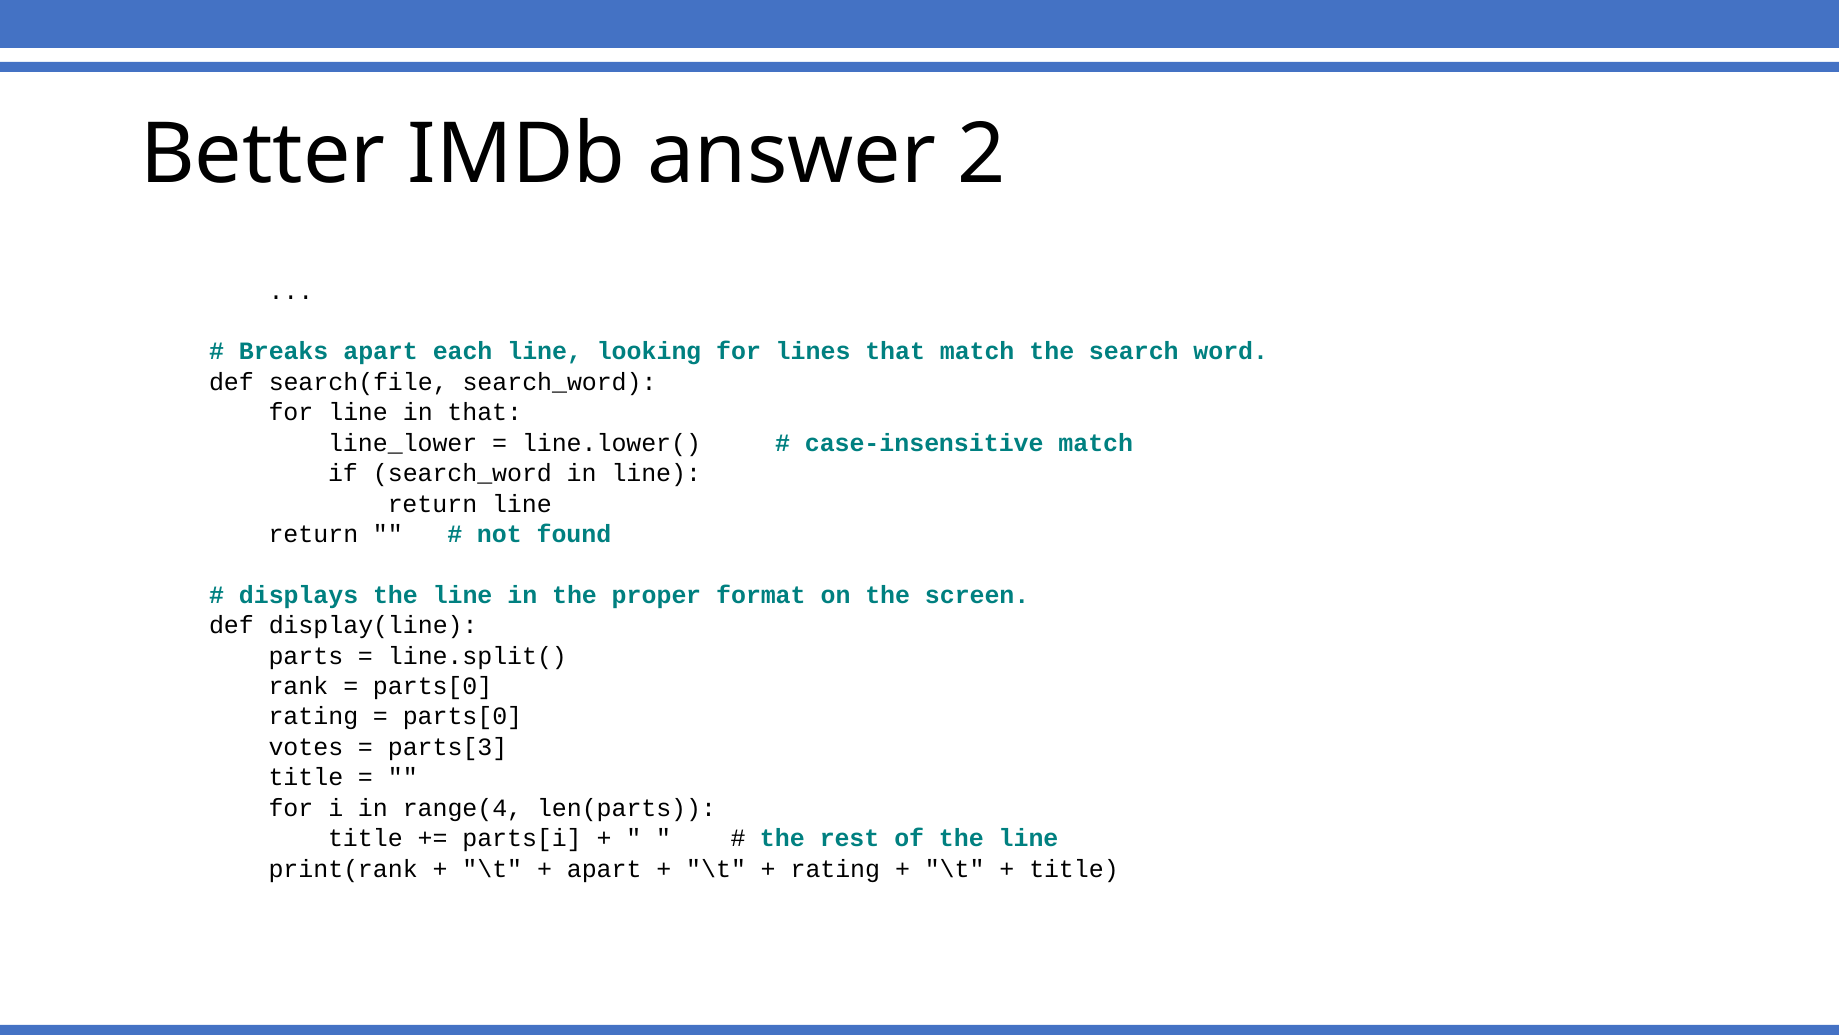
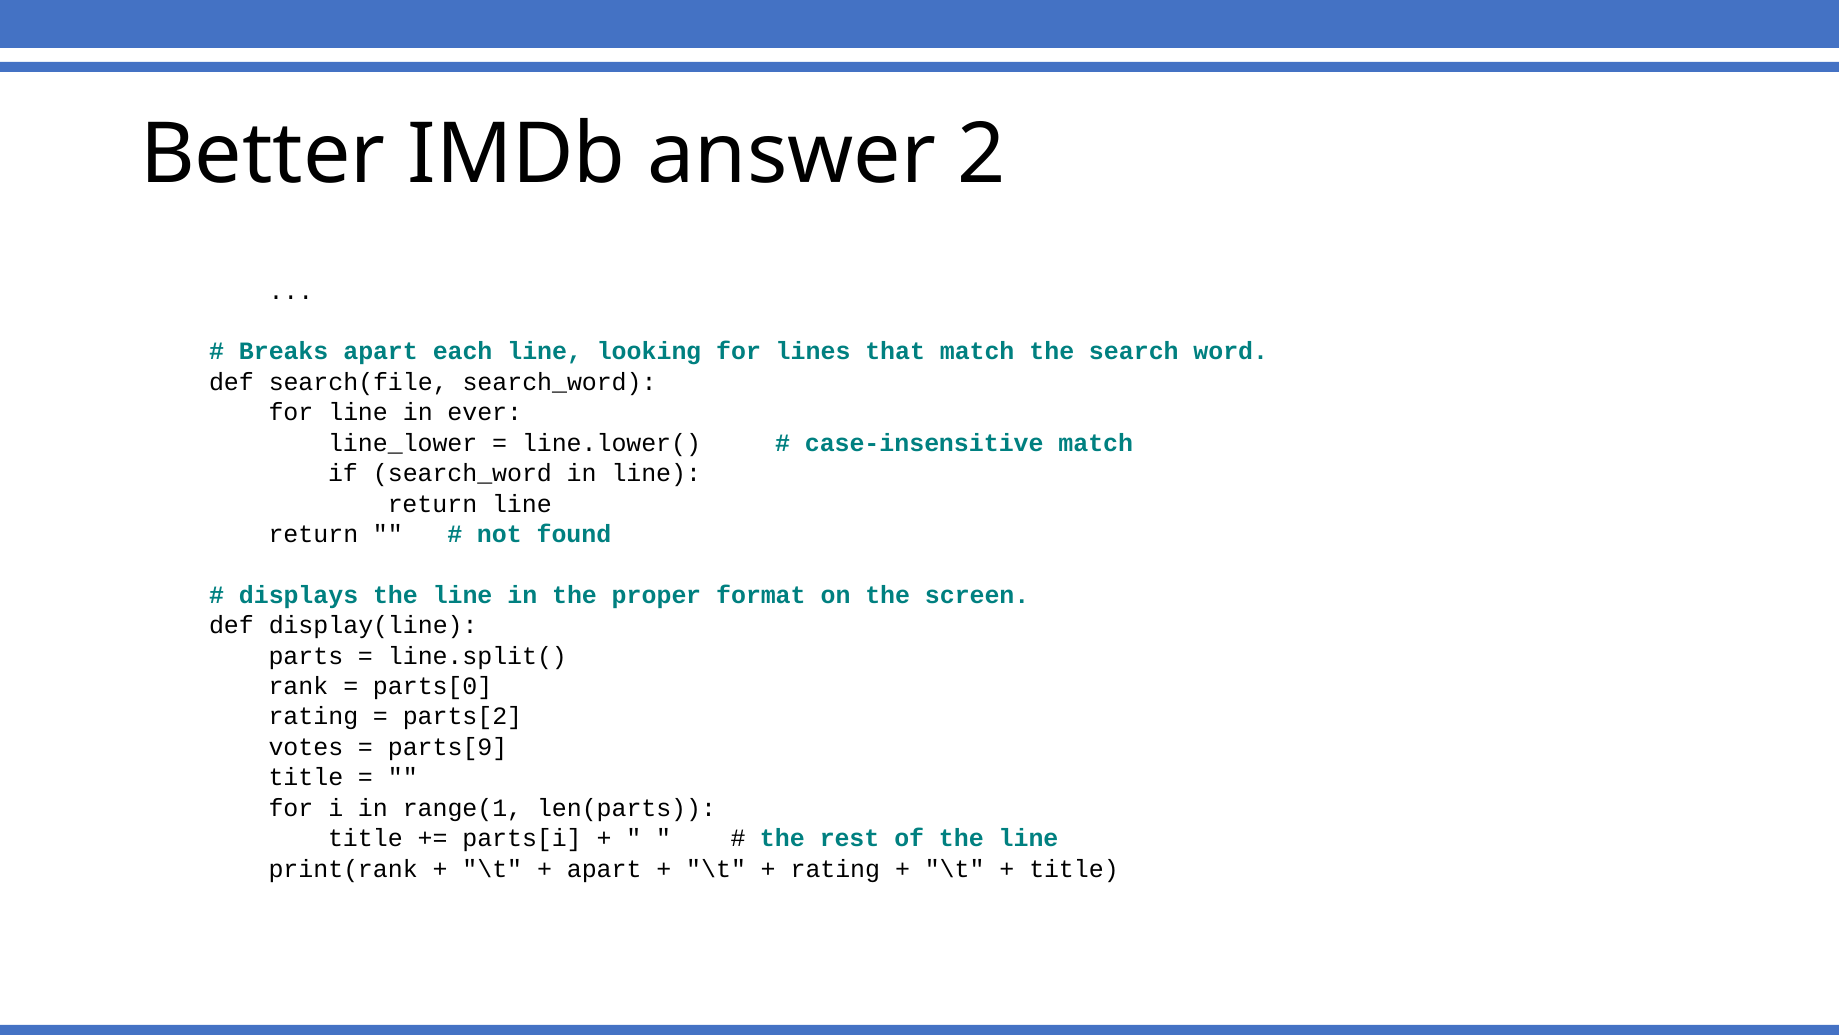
in that: that -> ever
parts[0 at (462, 716): parts[0 -> parts[2
parts[3: parts[3 -> parts[9
range(4: range(4 -> range(1
